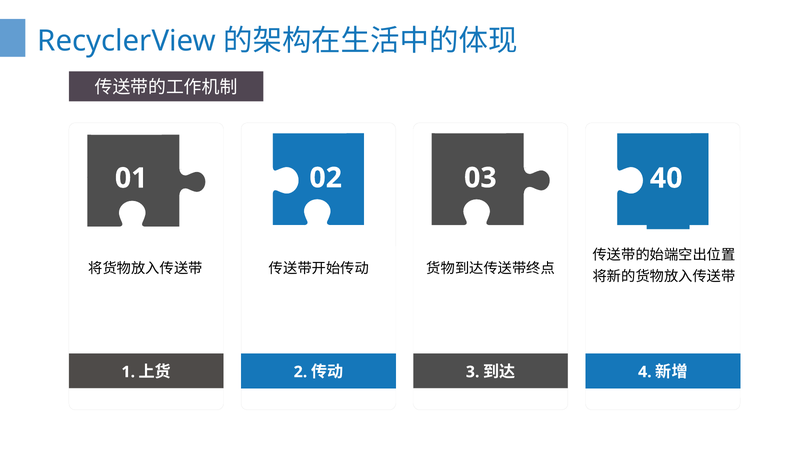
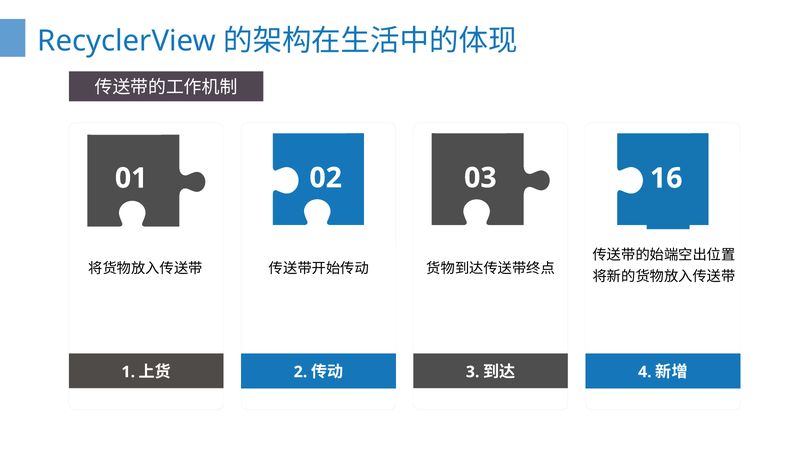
40: 40 -> 16
